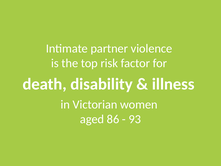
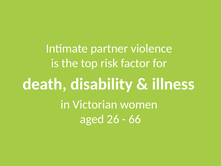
86: 86 -> 26
93: 93 -> 66
